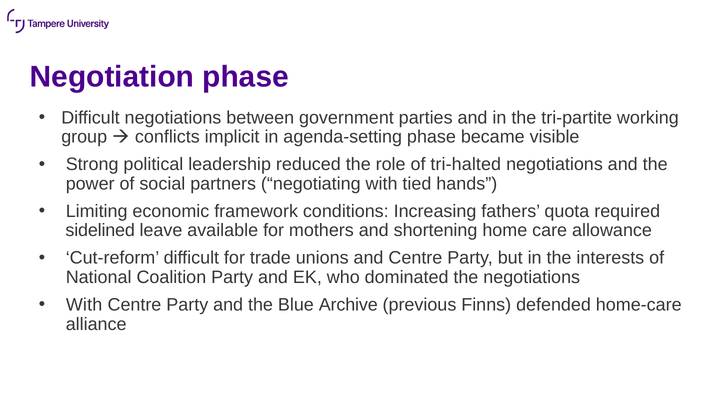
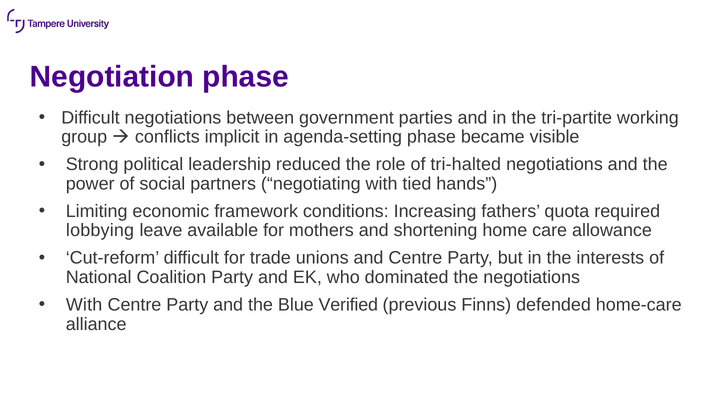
sidelined: sidelined -> lobbying
Archive: Archive -> Verified
